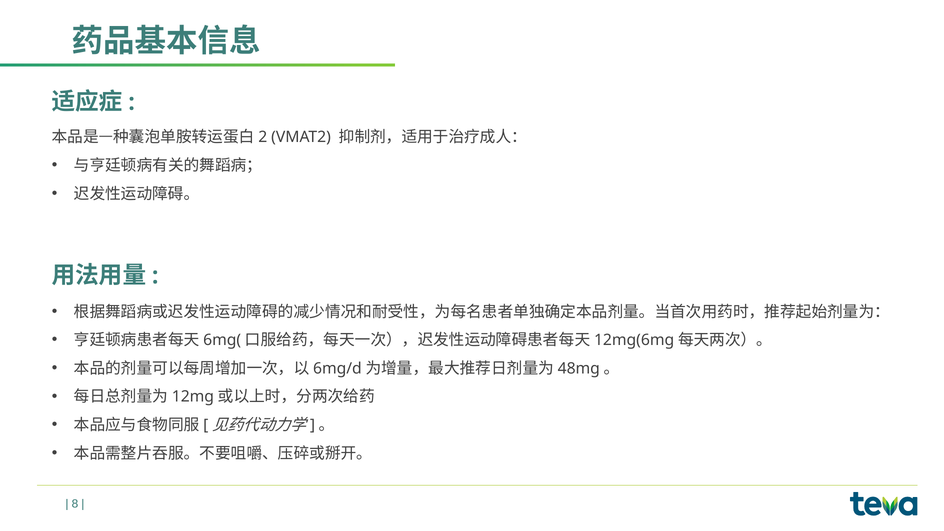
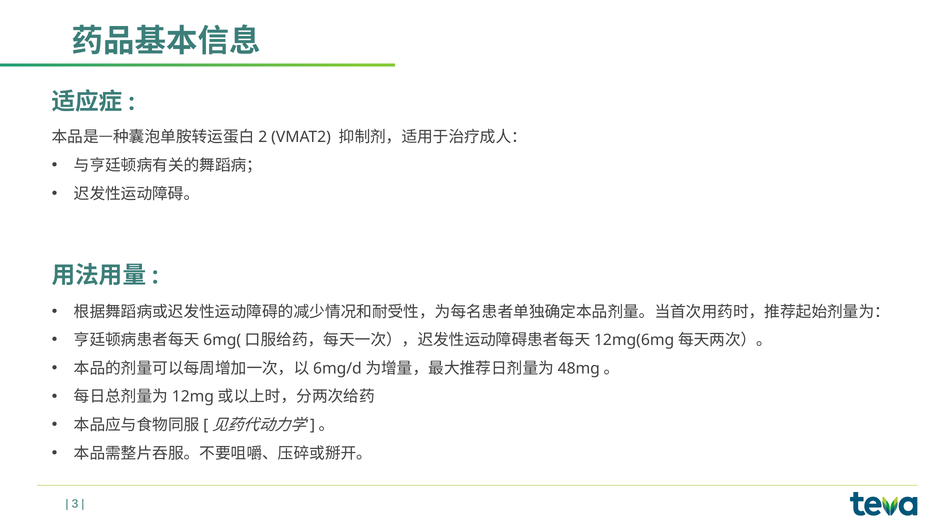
8: 8 -> 3
